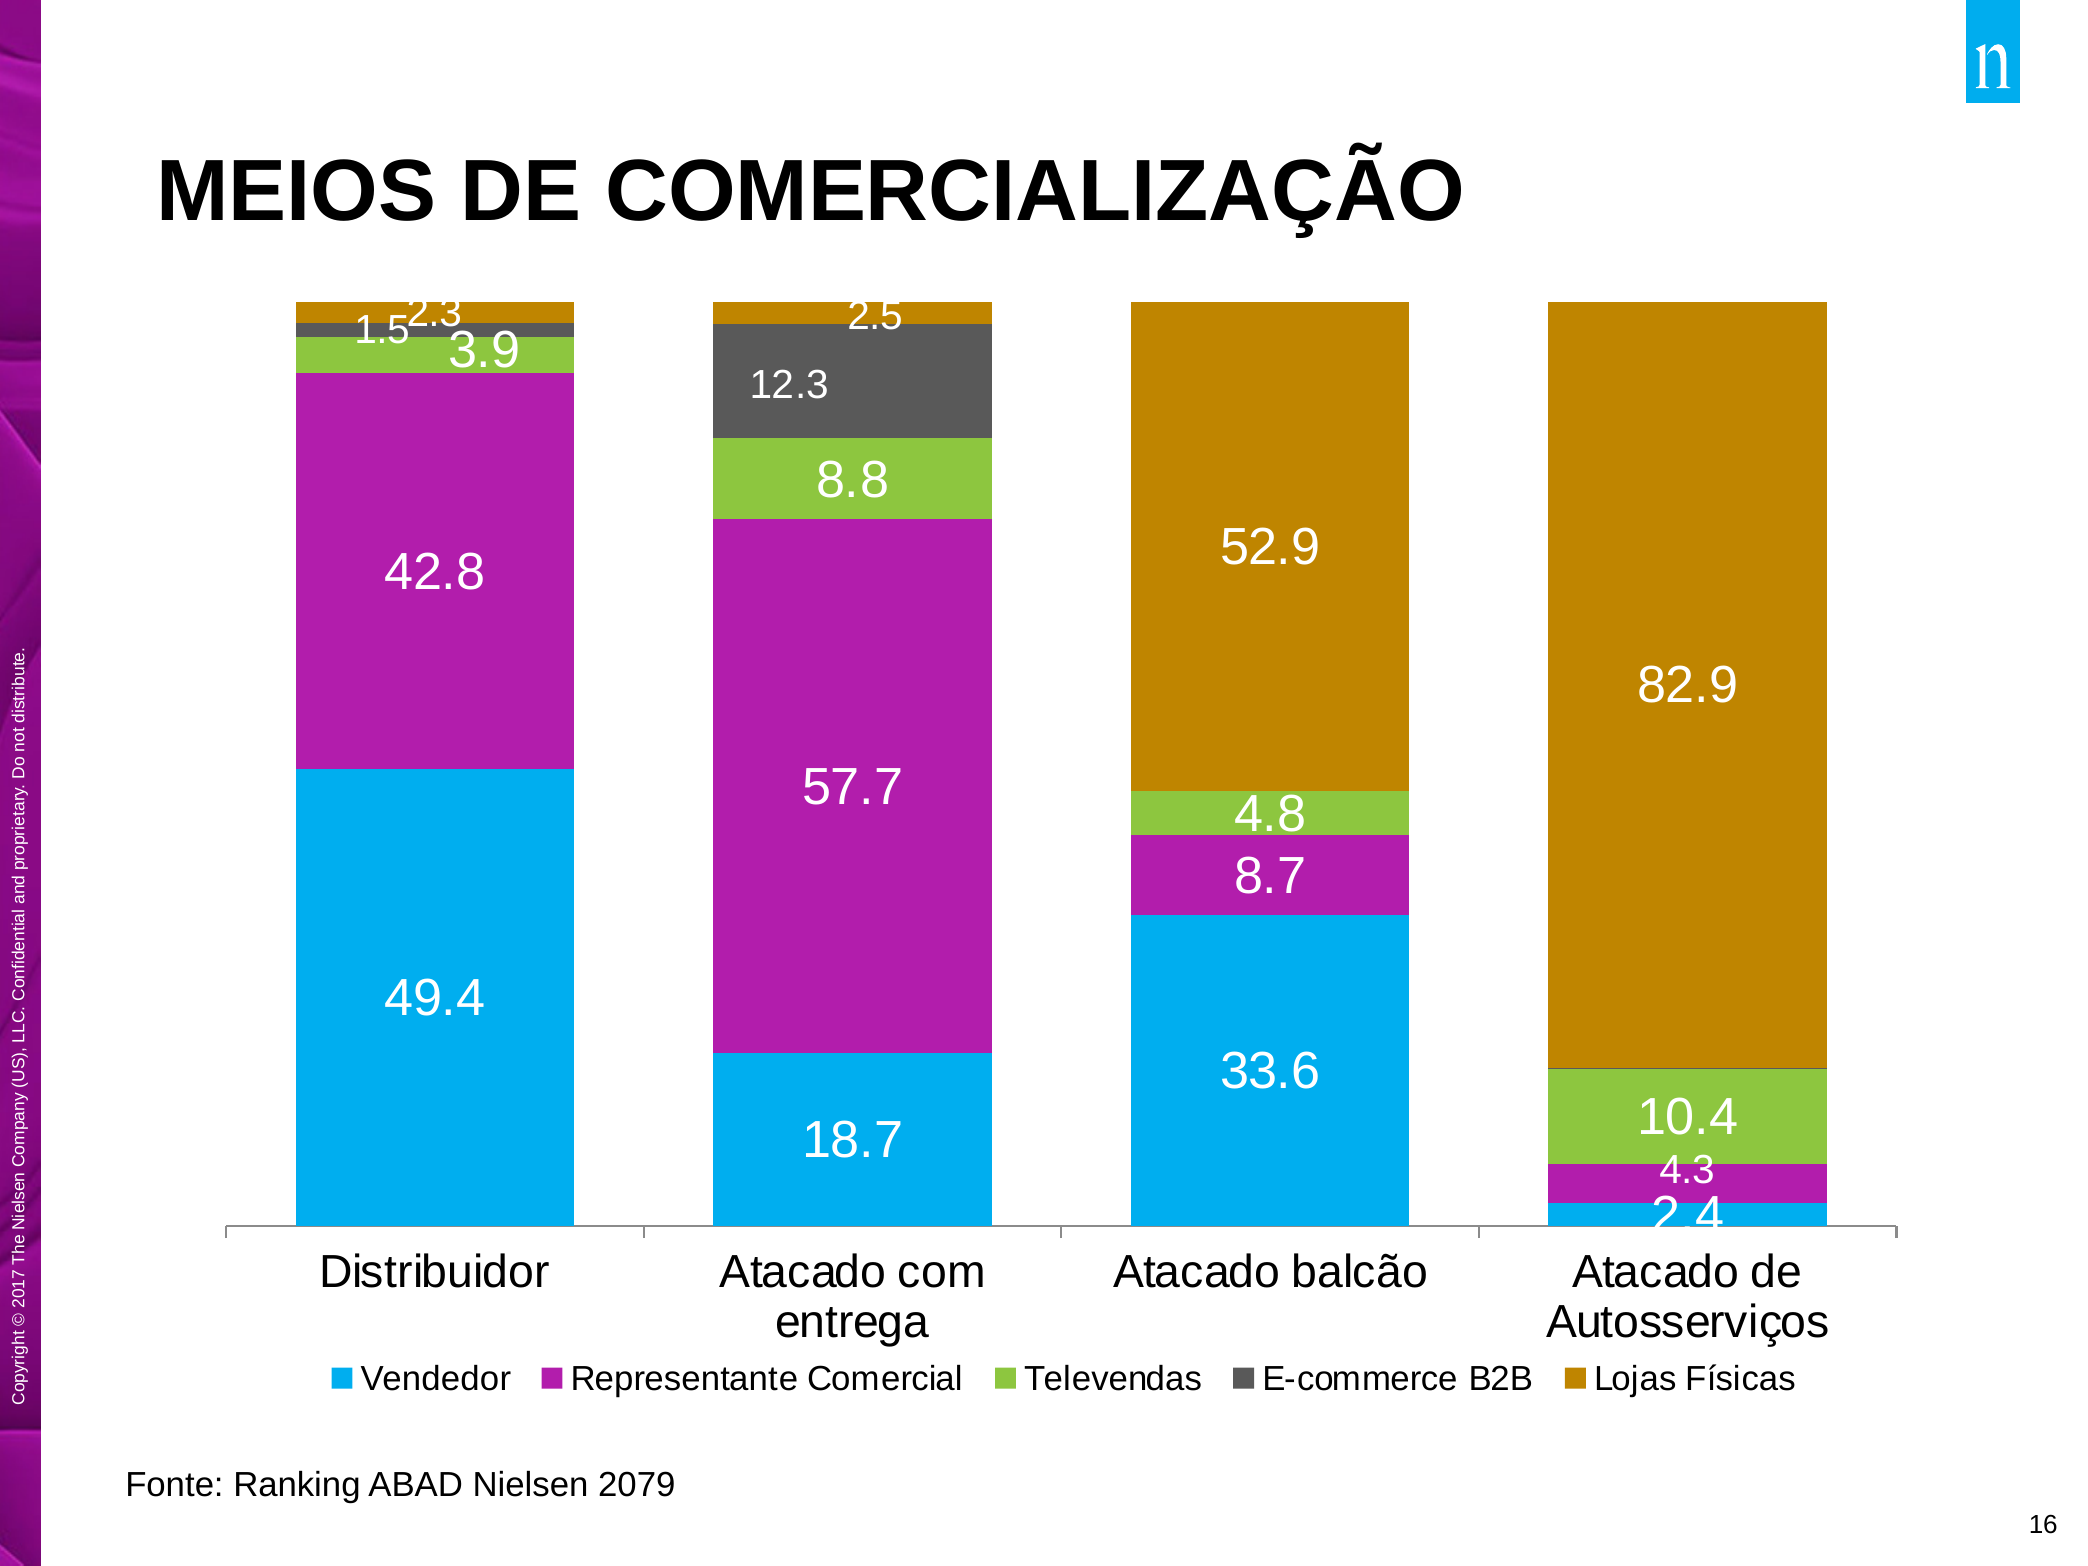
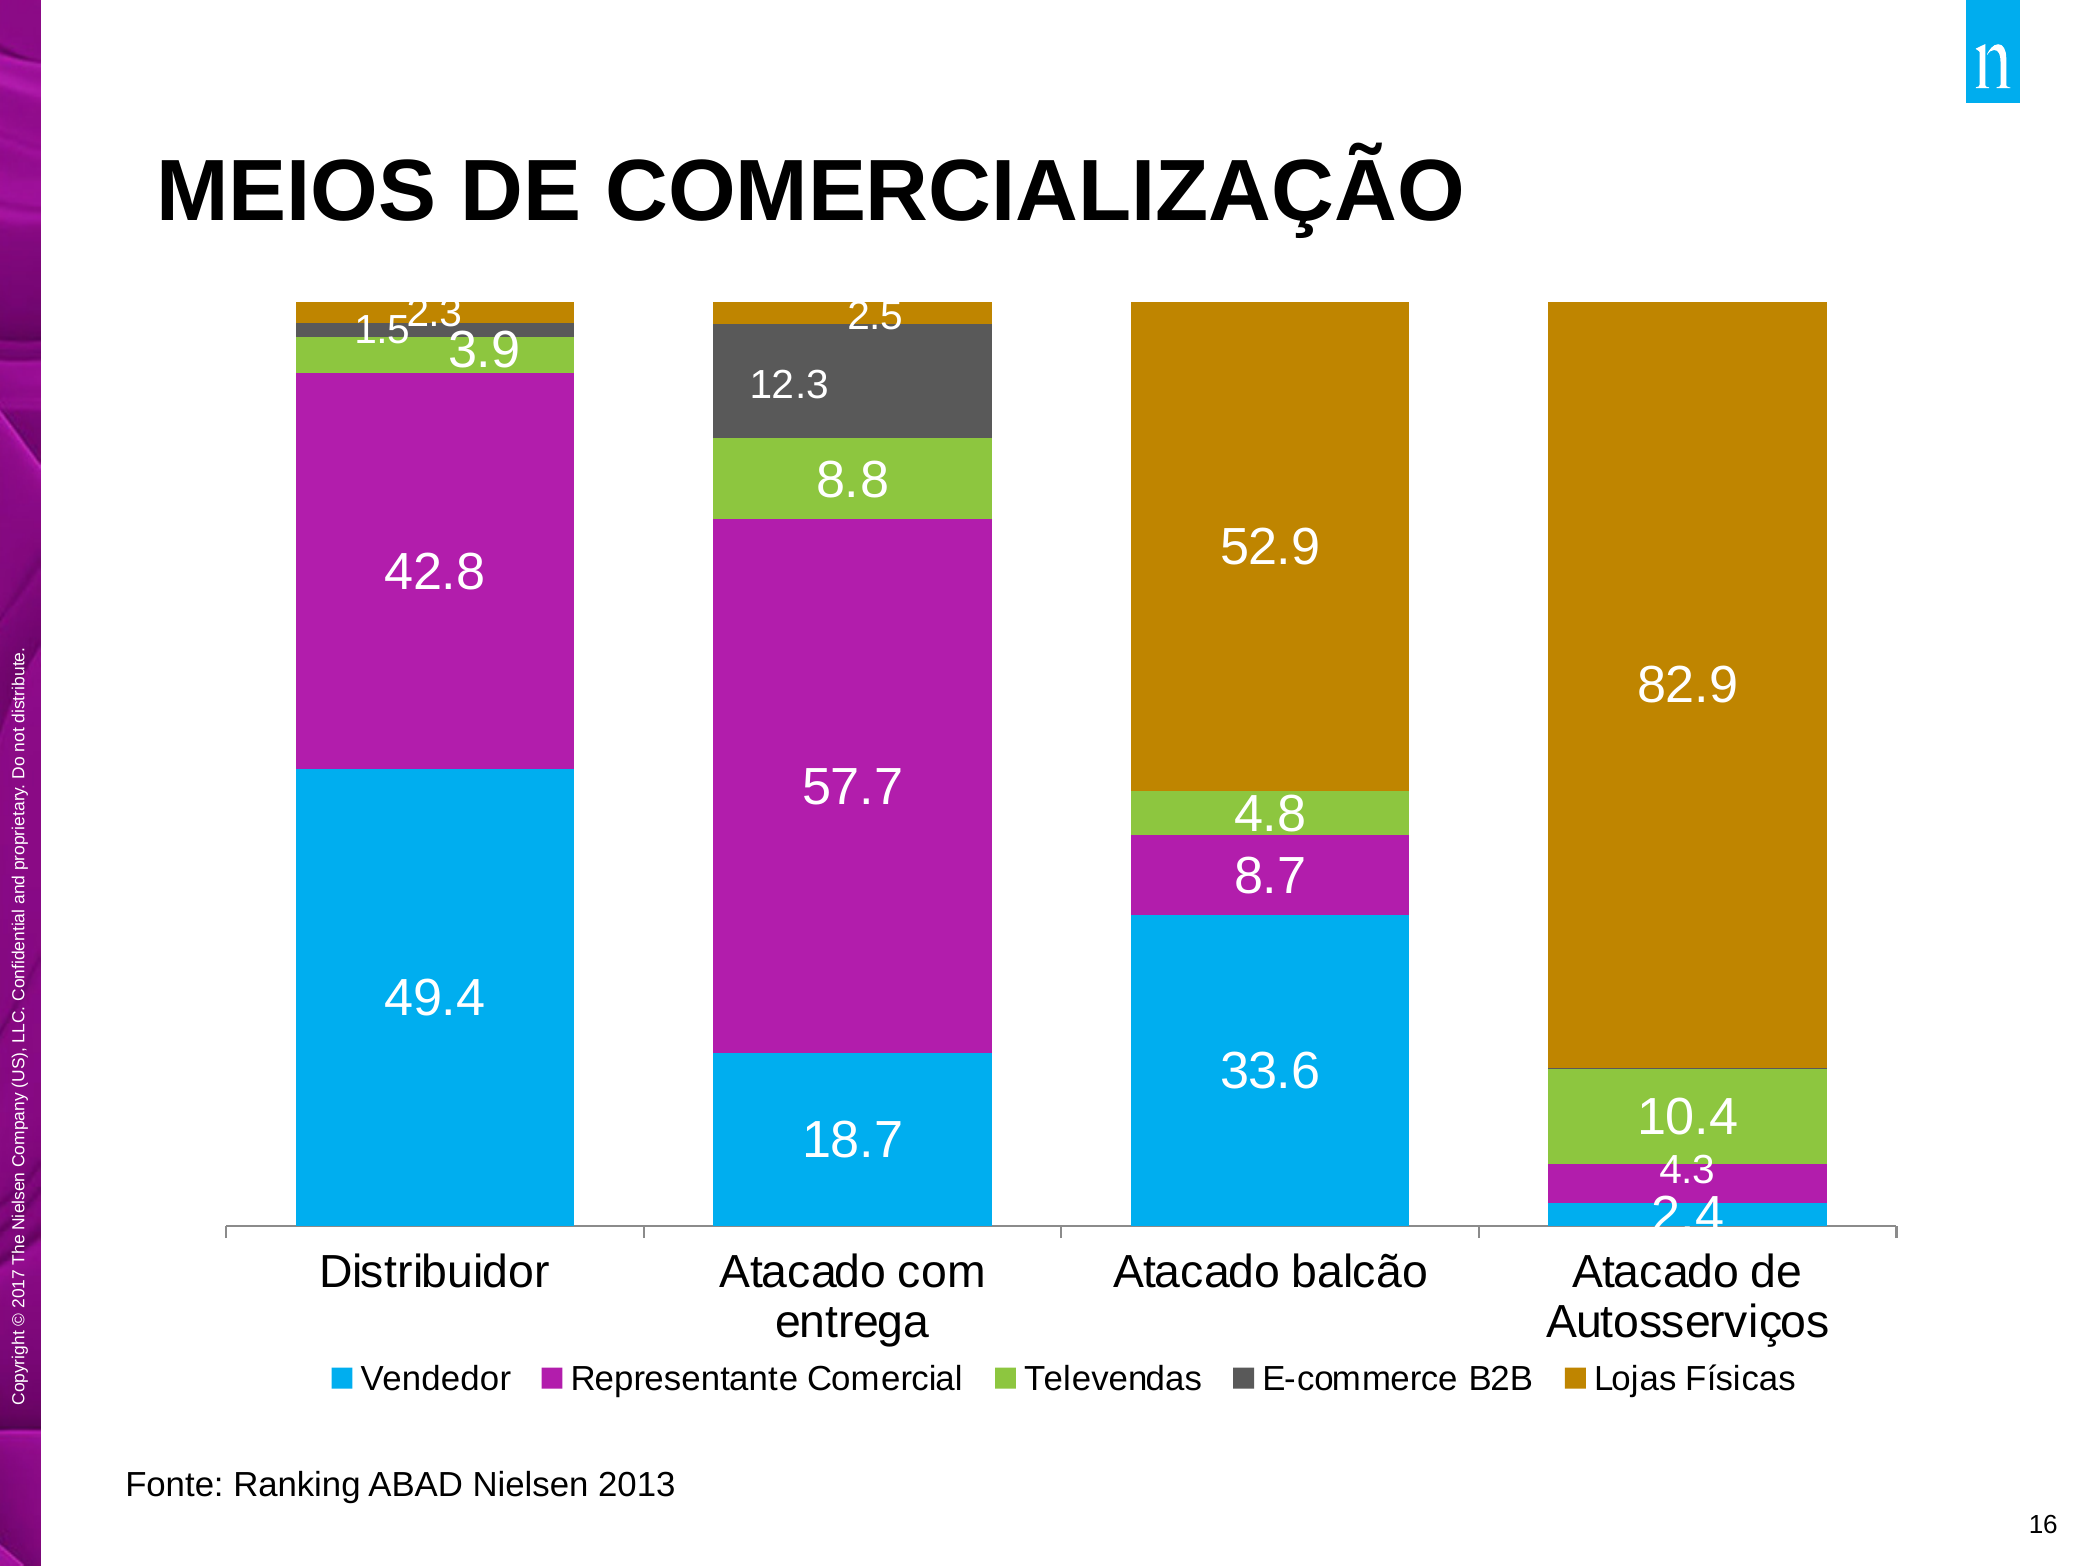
2079: 2079 -> 2013
